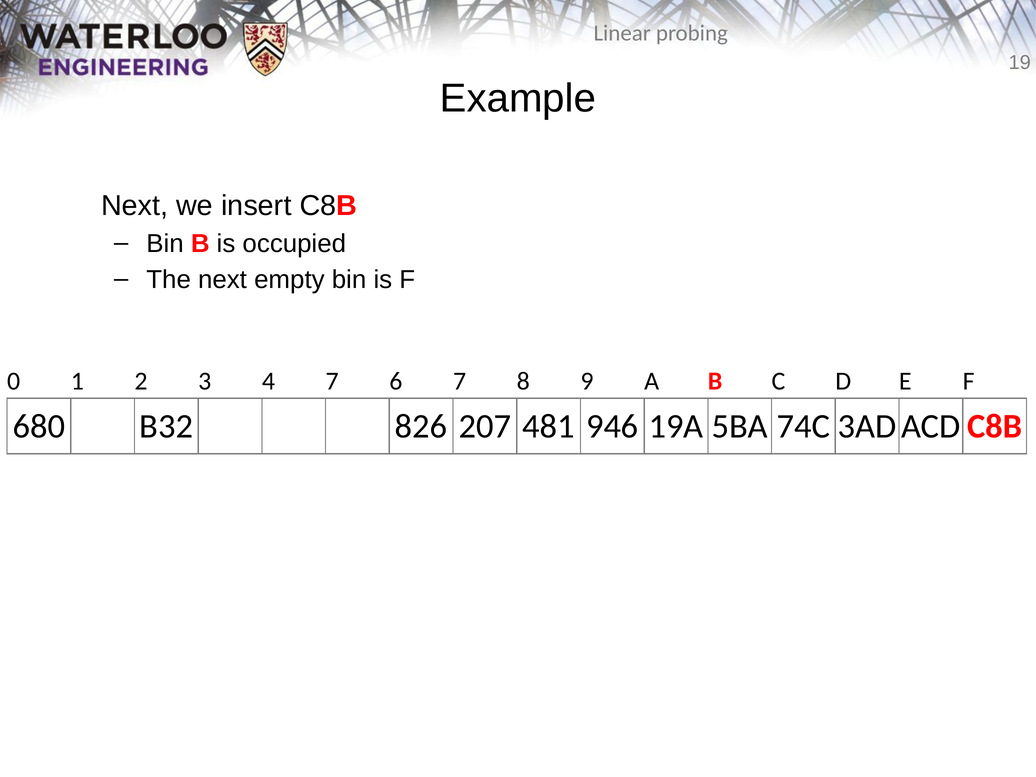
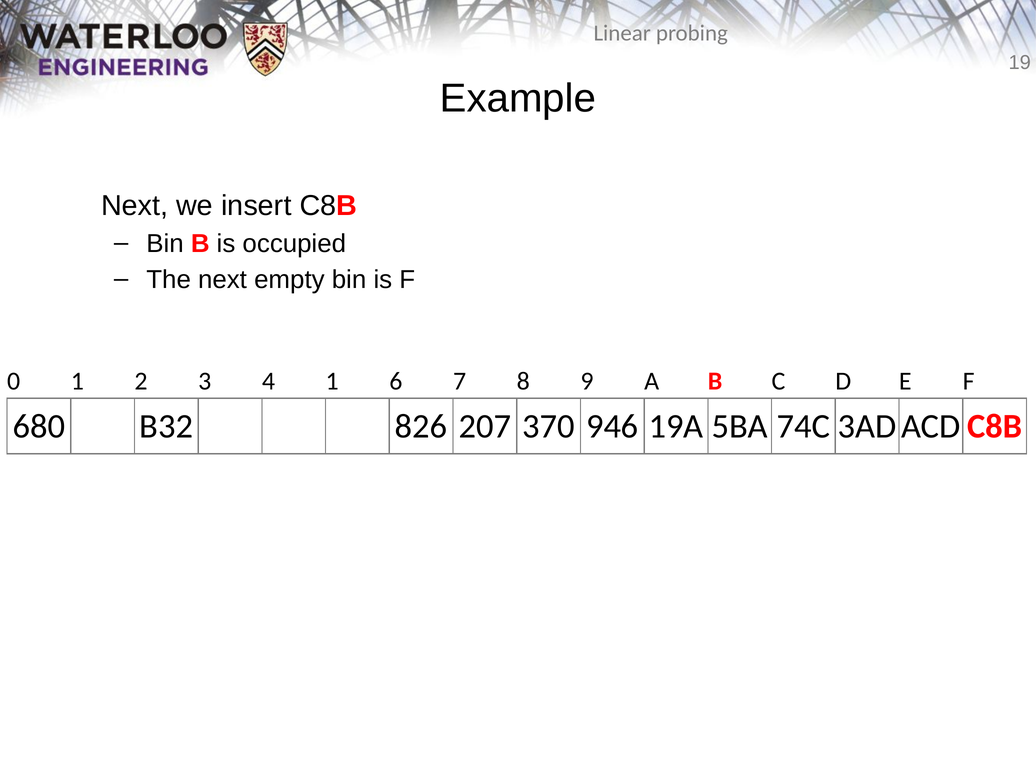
4 7: 7 -> 1
481: 481 -> 370
